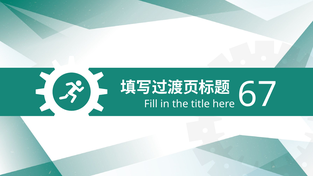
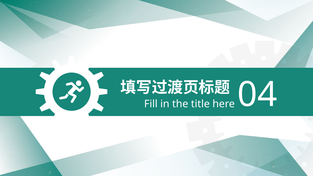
67: 67 -> 04
